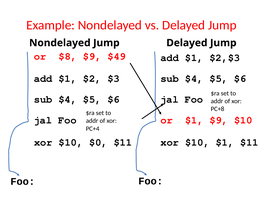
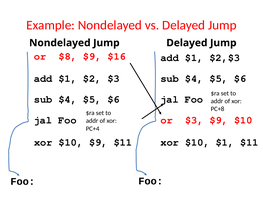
$49: $49 -> $16
or $1: $1 -> $3
$10 $0: $0 -> $9
